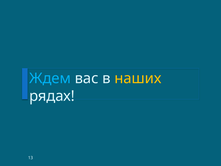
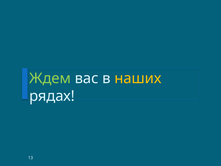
Ждем colour: light blue -> light green
